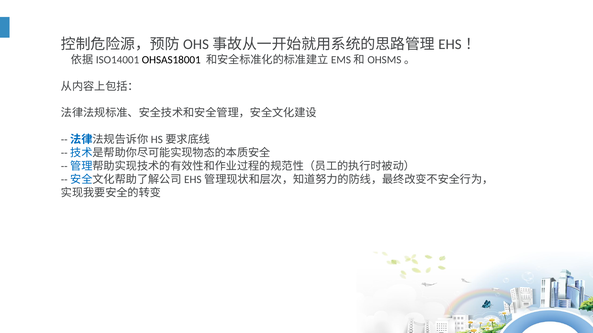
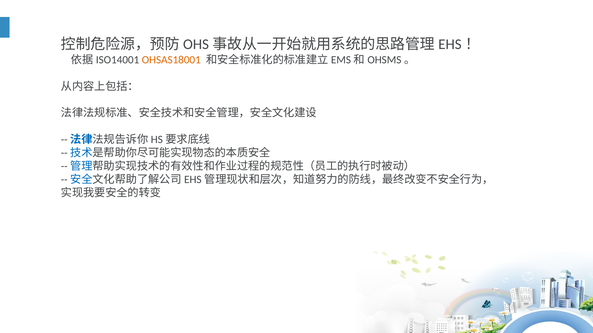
OHSAS18001 colour: black -> orange
